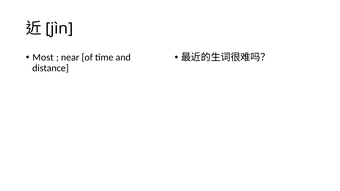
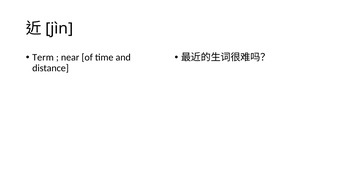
Most: Most -> Term
